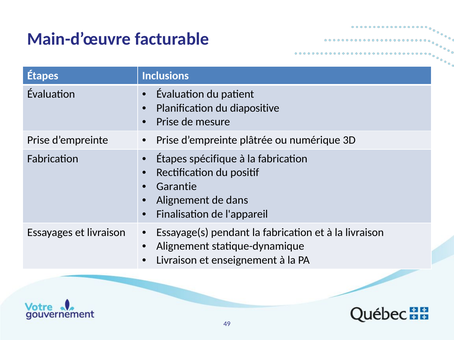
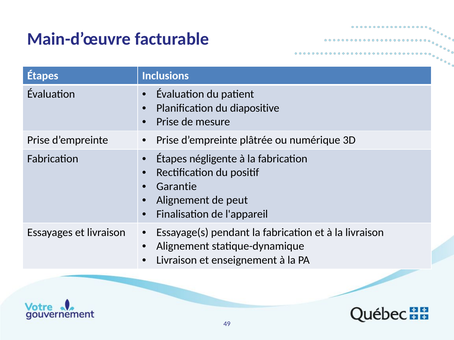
spécifique: spécifique -> négligente
dans: dans -> peut
